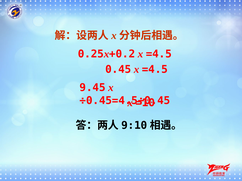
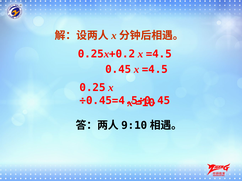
9.45: 9.45 -> 0.25
